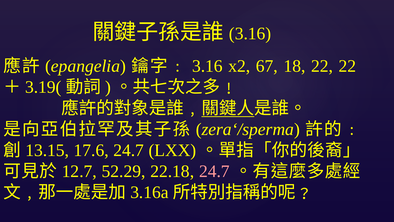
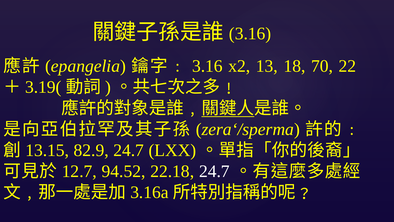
67: 67 -> 13
18 22: 22 -> 70
17.6: 17.6 -> 82.9
52.29: 52.29 -> 94.52
24.7 at (214, 171) colour: pink -> white
